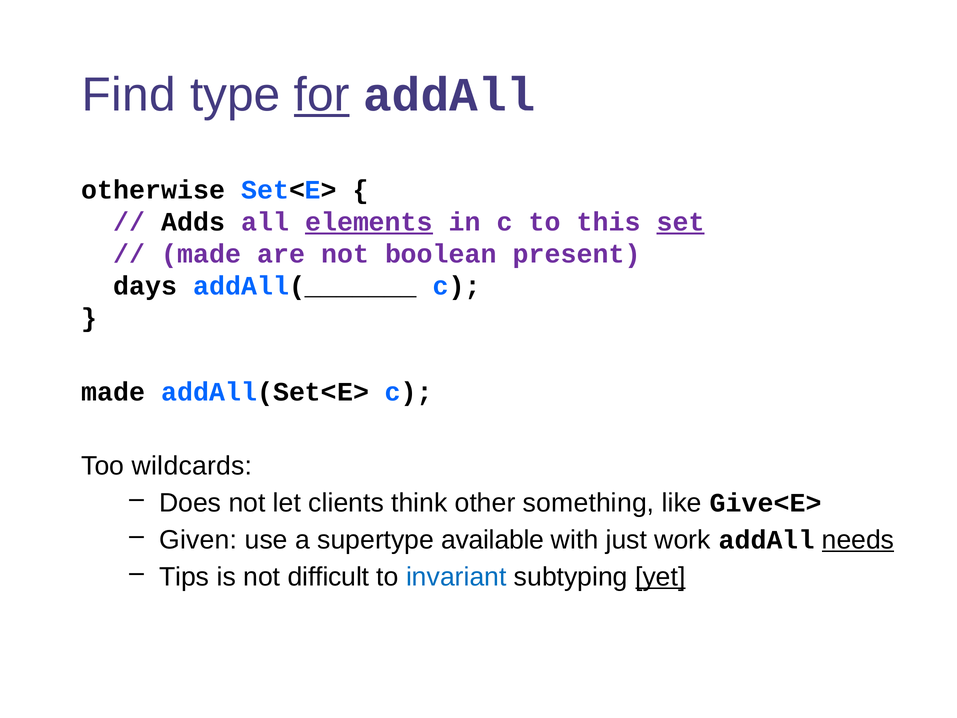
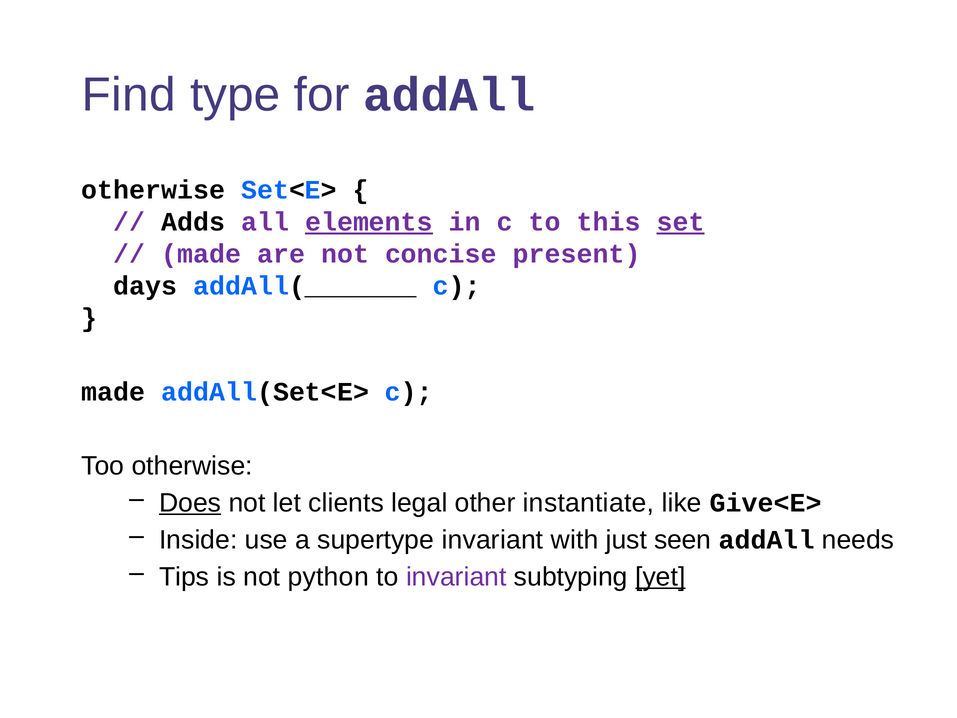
for underline: present -> none
boolean: boolean -> concise
Too wildcards: wildcards -> otherwise
Does underline: none -> present
think: think -> legal
something: something -> instantiate
Given: Given -> Inside
supertype available: available -> invariant
work: work -> seen
needs underline: present -> none
difficult: difficult -> python
invariant at (456, 577) colour: blue -> purple
